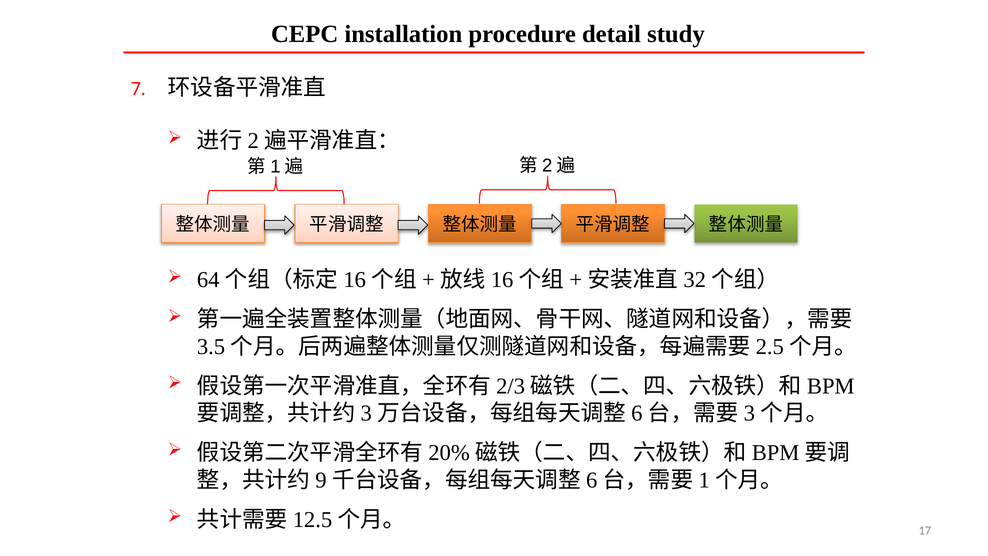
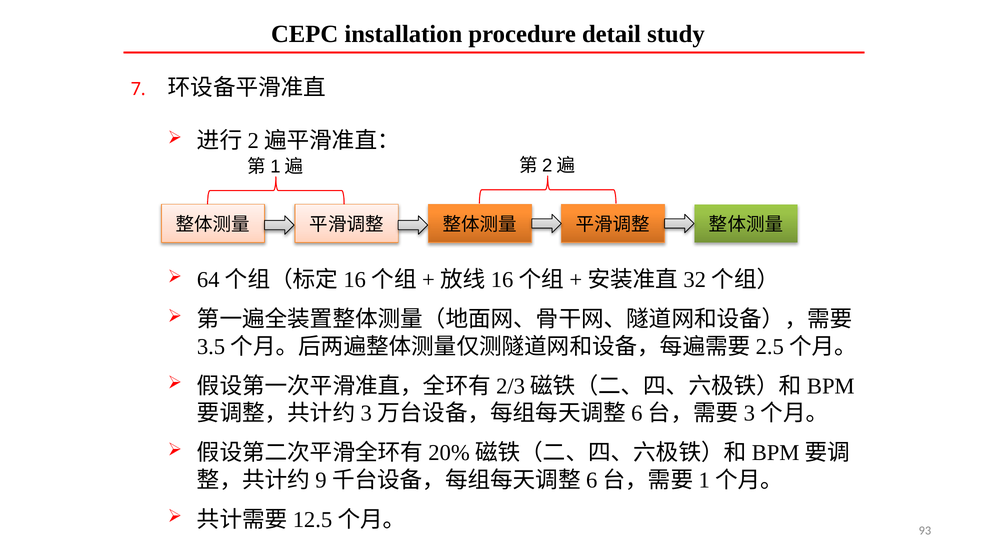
17: 17 -> 93
